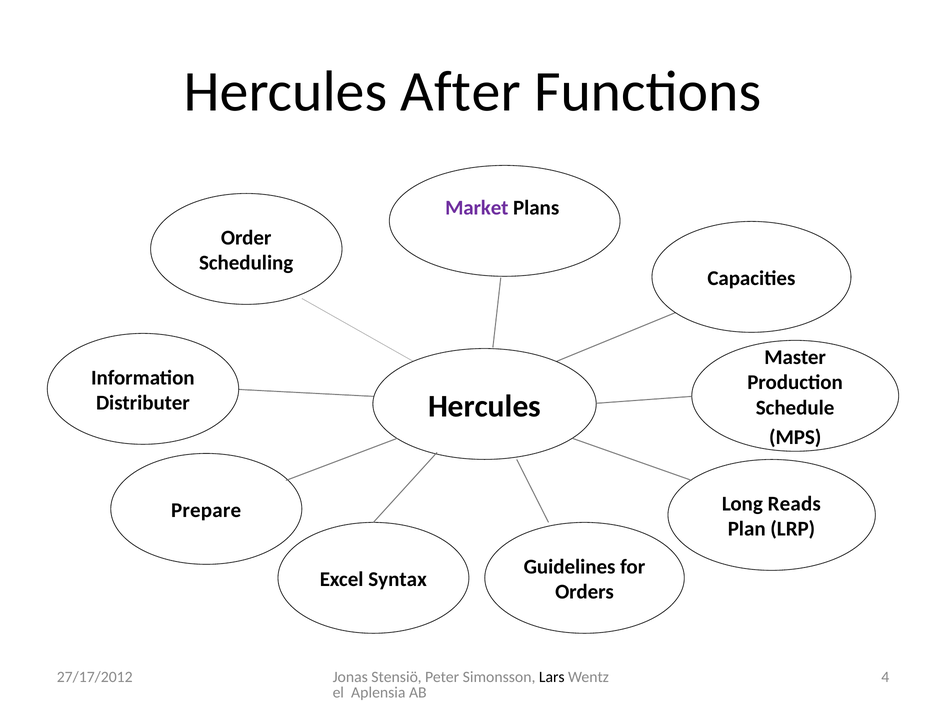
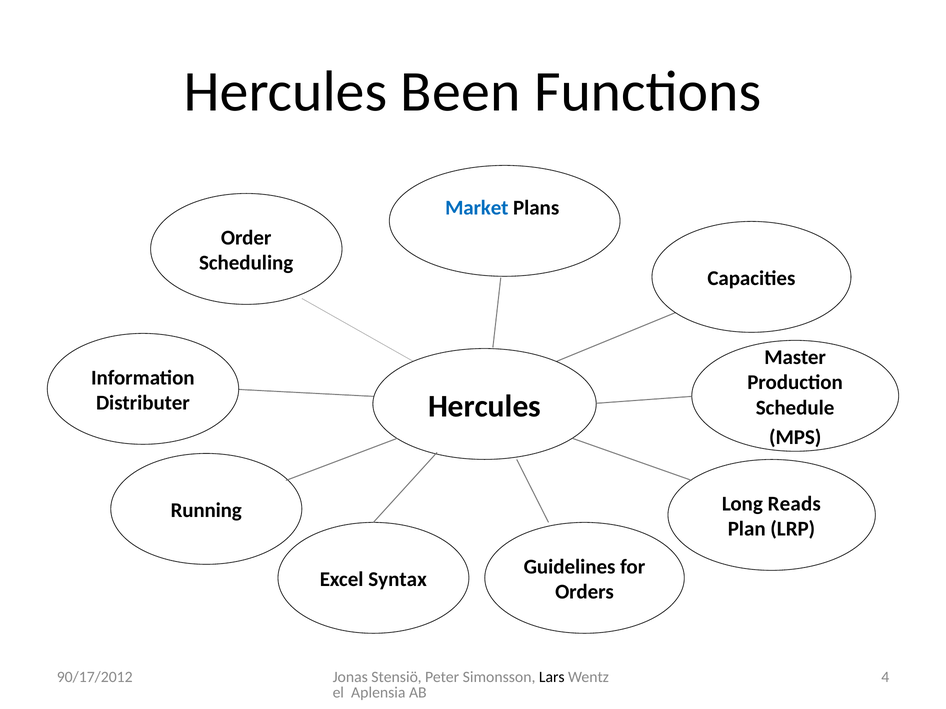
After: After -> Been
Market colour: purple -> blue
Prepare: Prepare -> Running
27/17/2012: 27/17/2012 -> 90/17/2012
